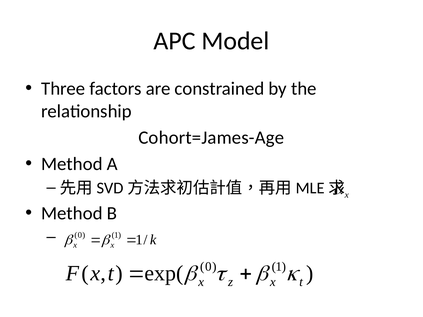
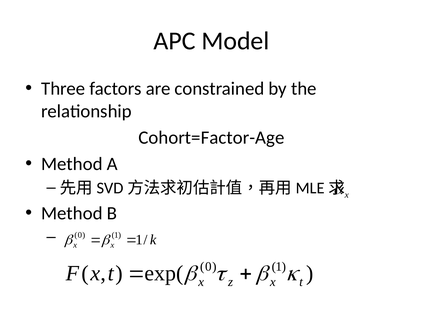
Cohort=James-Age: Cohort=James-Age -> Cohort=Factor-Age
